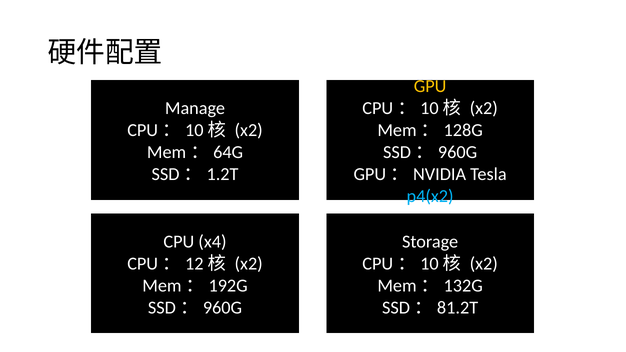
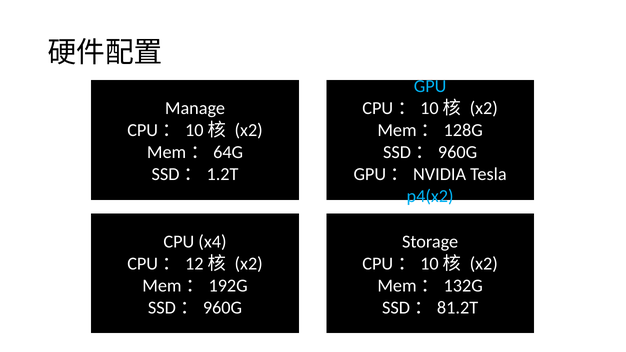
GPU colour: yellow -> light blue
